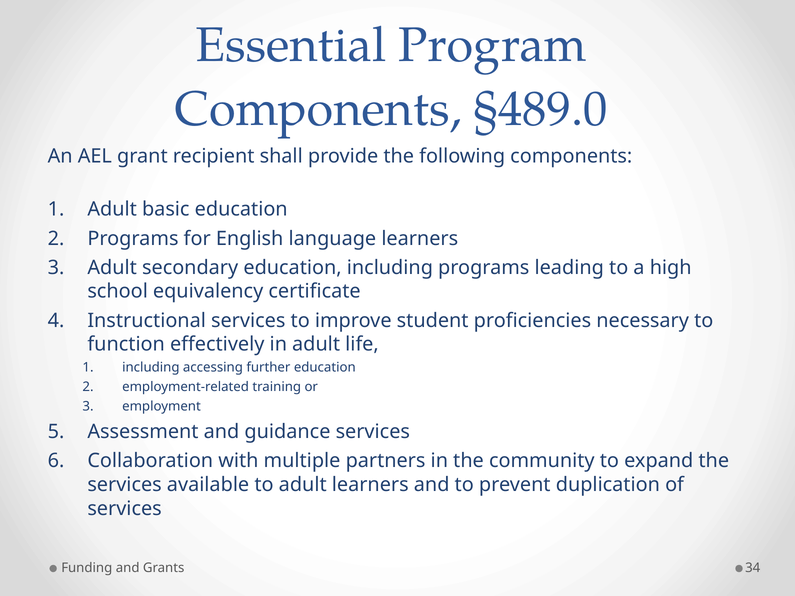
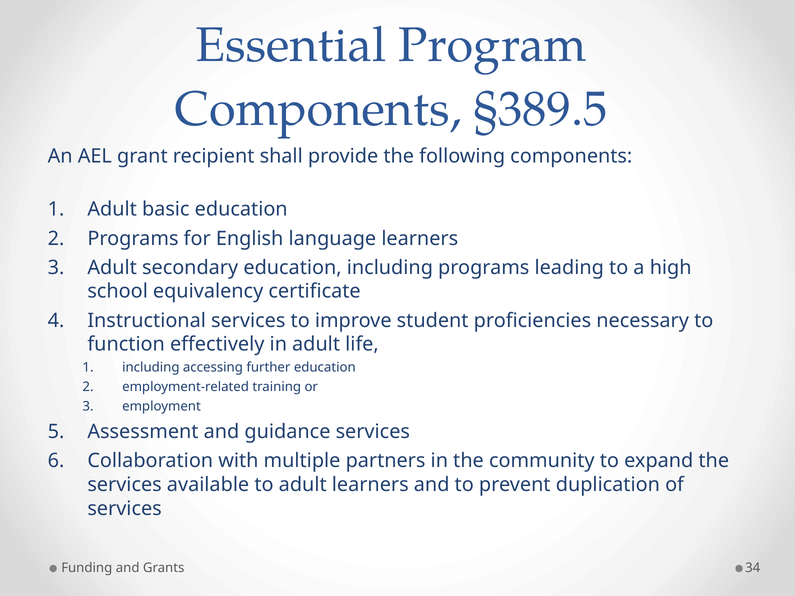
§489.0: §489.0 -> §389.5
